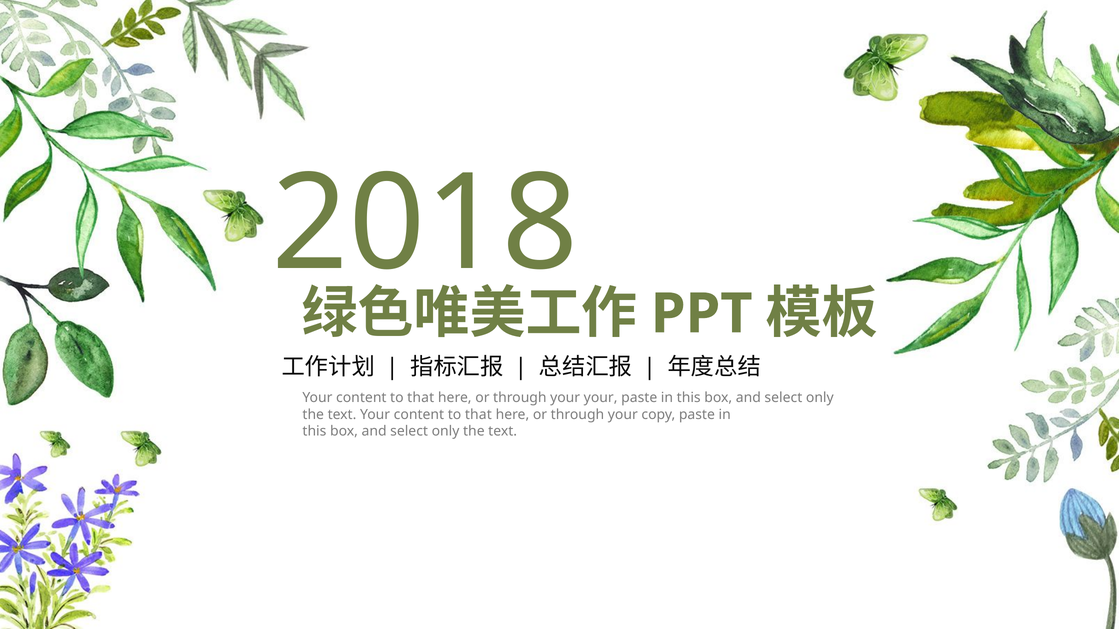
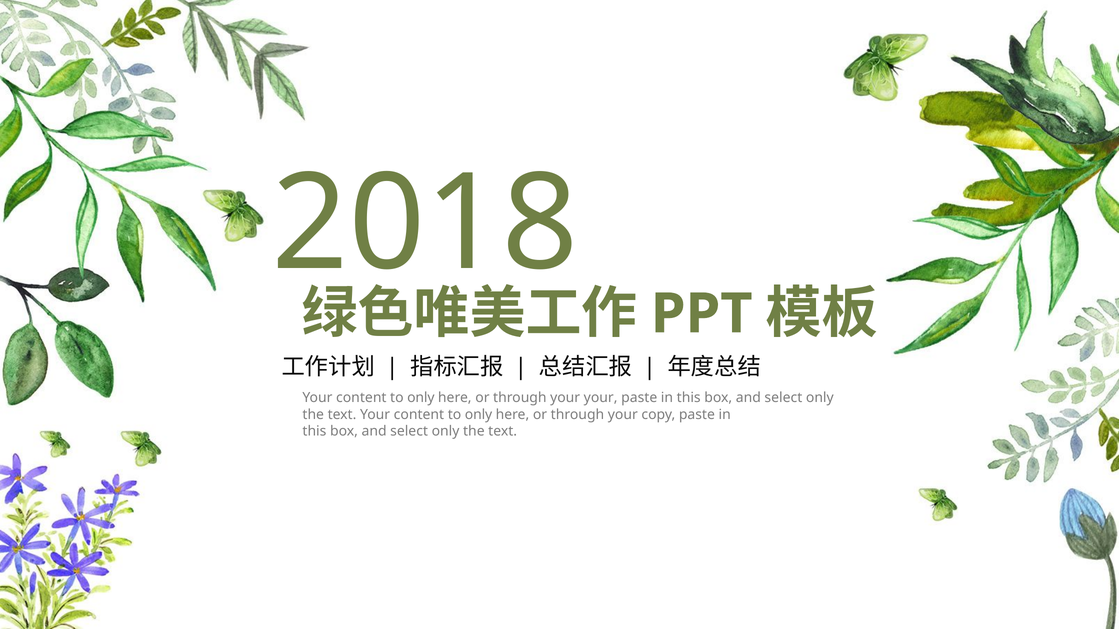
that at (421, 398): that -> only
that at (478, 415): that -> only
